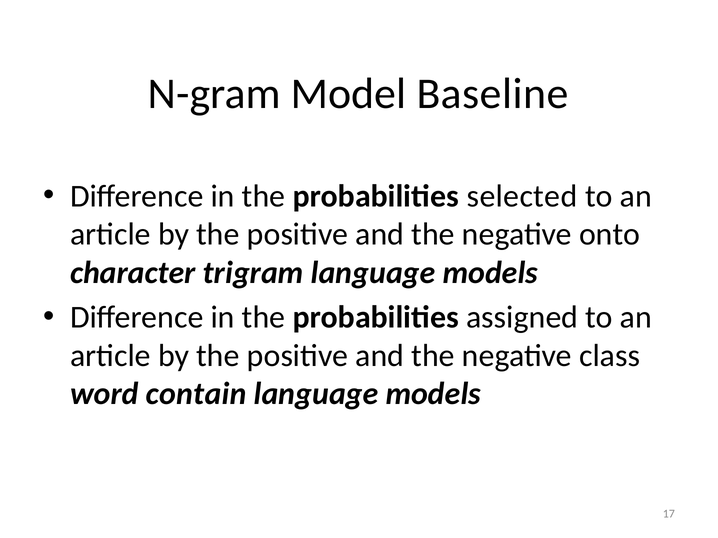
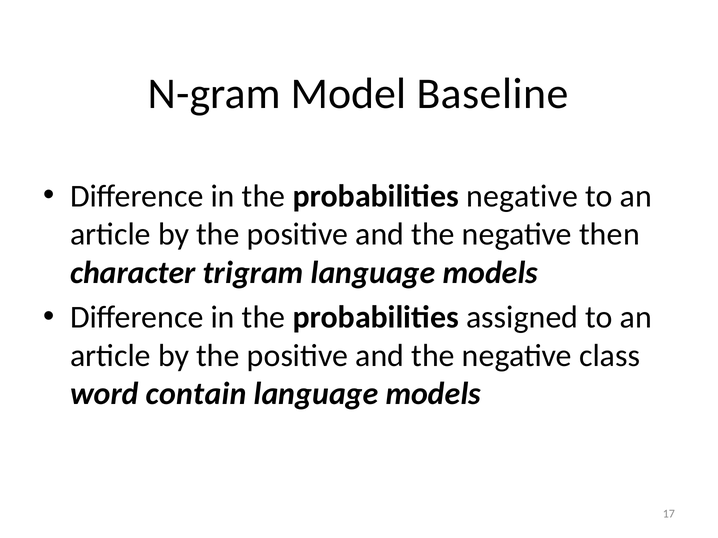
probabilities selected: selected -> negative
onto: onto -> then
